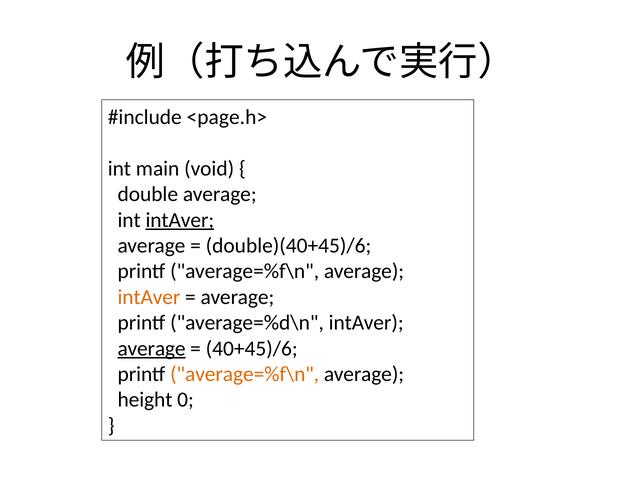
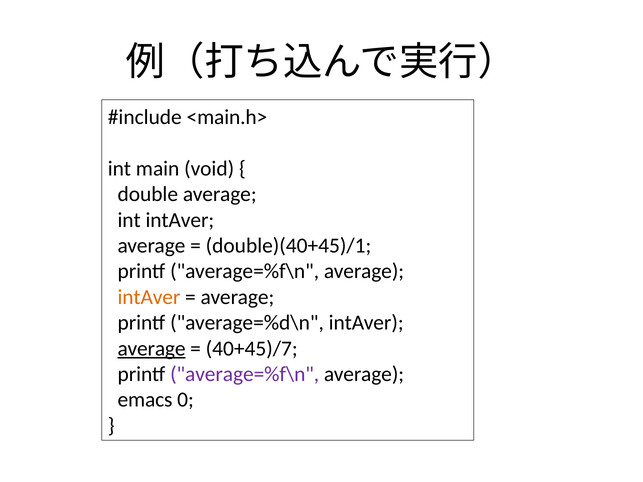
<page.h>: <page.h> -> <main.h>
intAver at (180, 220) underline: present -> none
double)(40+45)/6: double)(40+45)/6 -> double)(40+45)/1
40+45)/6: 40+45)/6 -> 40+45)/7
average=%f\n at (245, 374) colour: orange -> purple
height: height -> emacs
